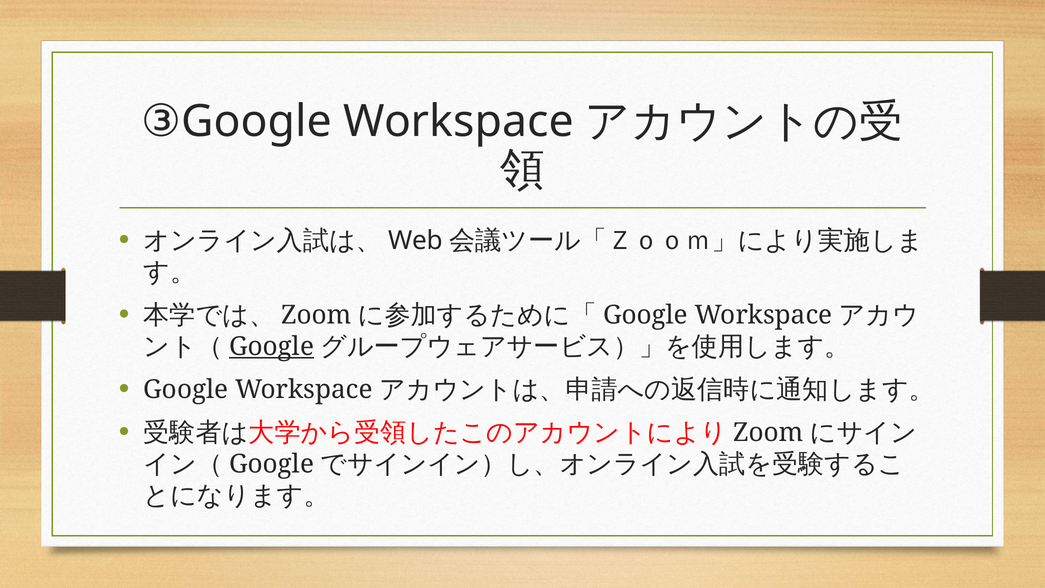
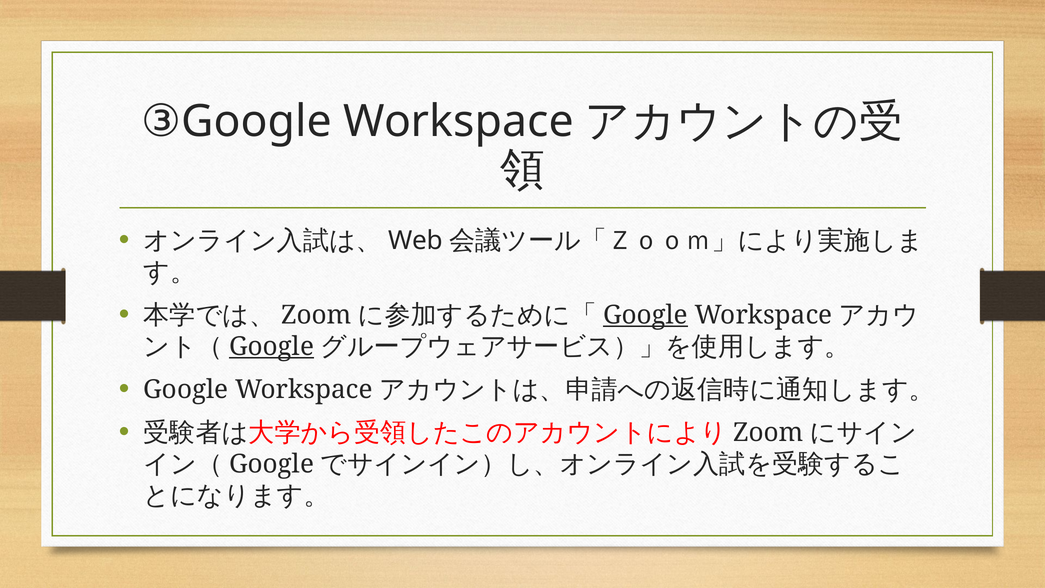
Google at (645, 315) underline: none -> present
